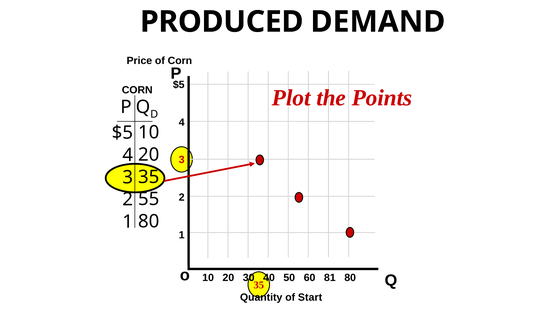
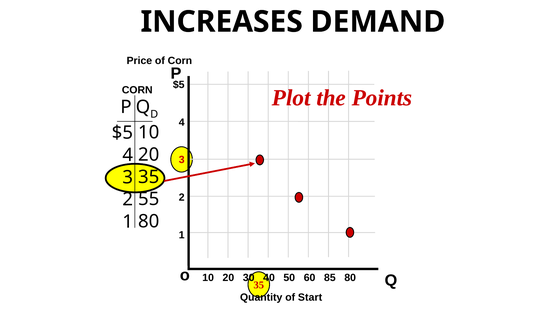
PRODUCED: PRODUCED -> INCREASES
81: 81 -> 85
